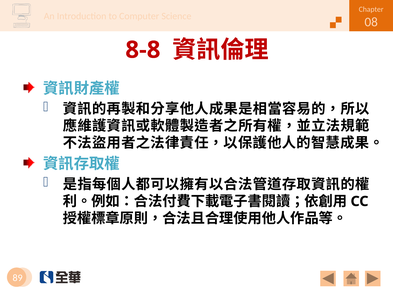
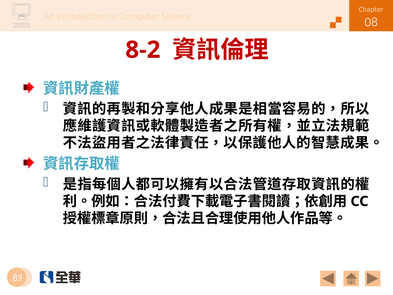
8-8: 8-8 -> 8-2
